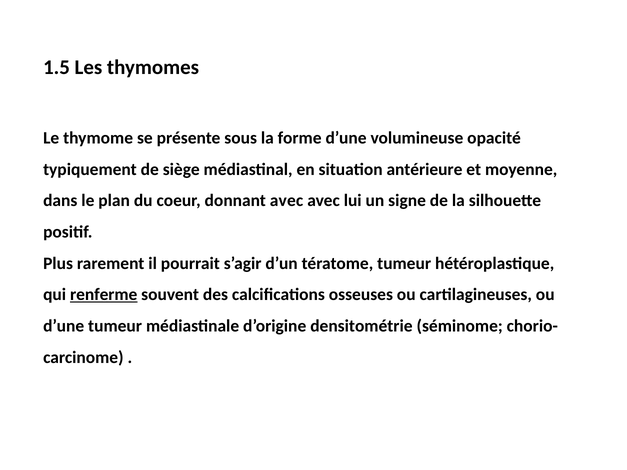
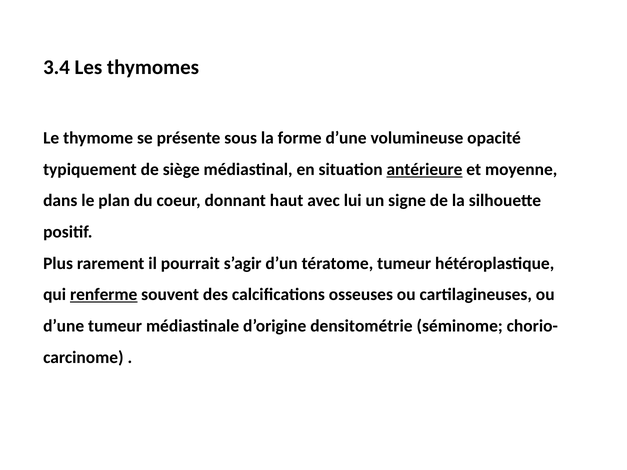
1.5: 1.5 -> 3.4
antérieure underline: none -> present
donnant avec: avec -> haut
